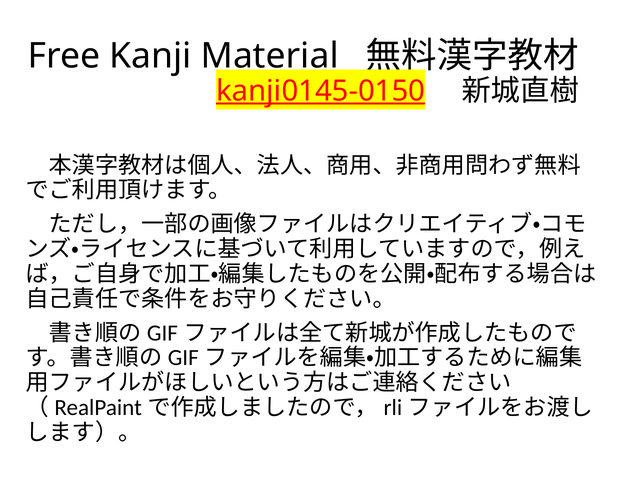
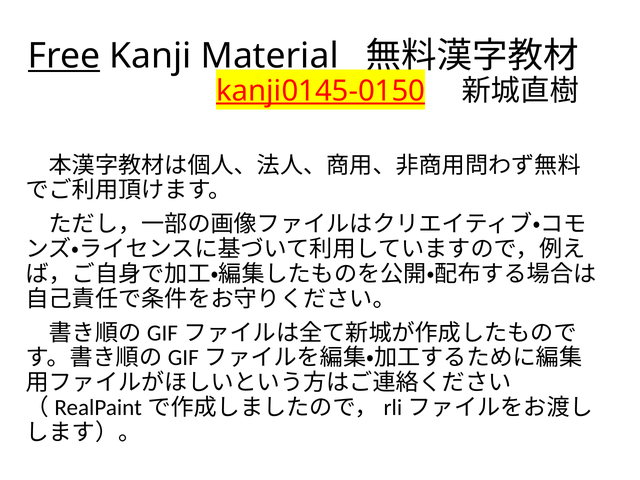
Free underline: none -> present
